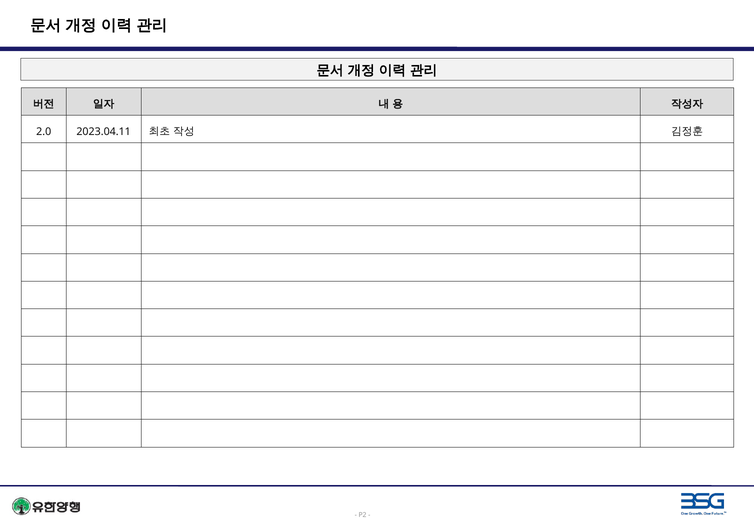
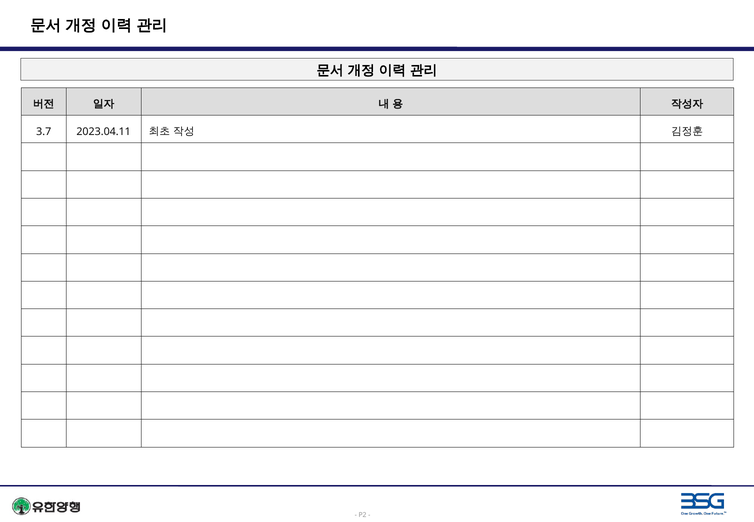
2.0: 2.0 -> 3.7
